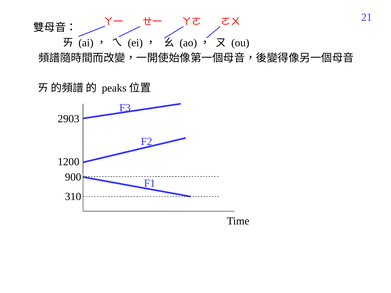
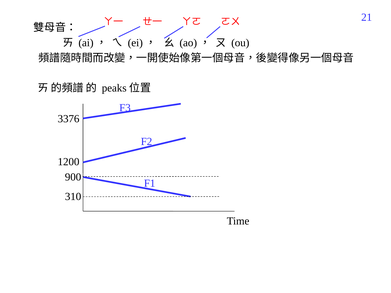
2903: 2903 -> 3376
